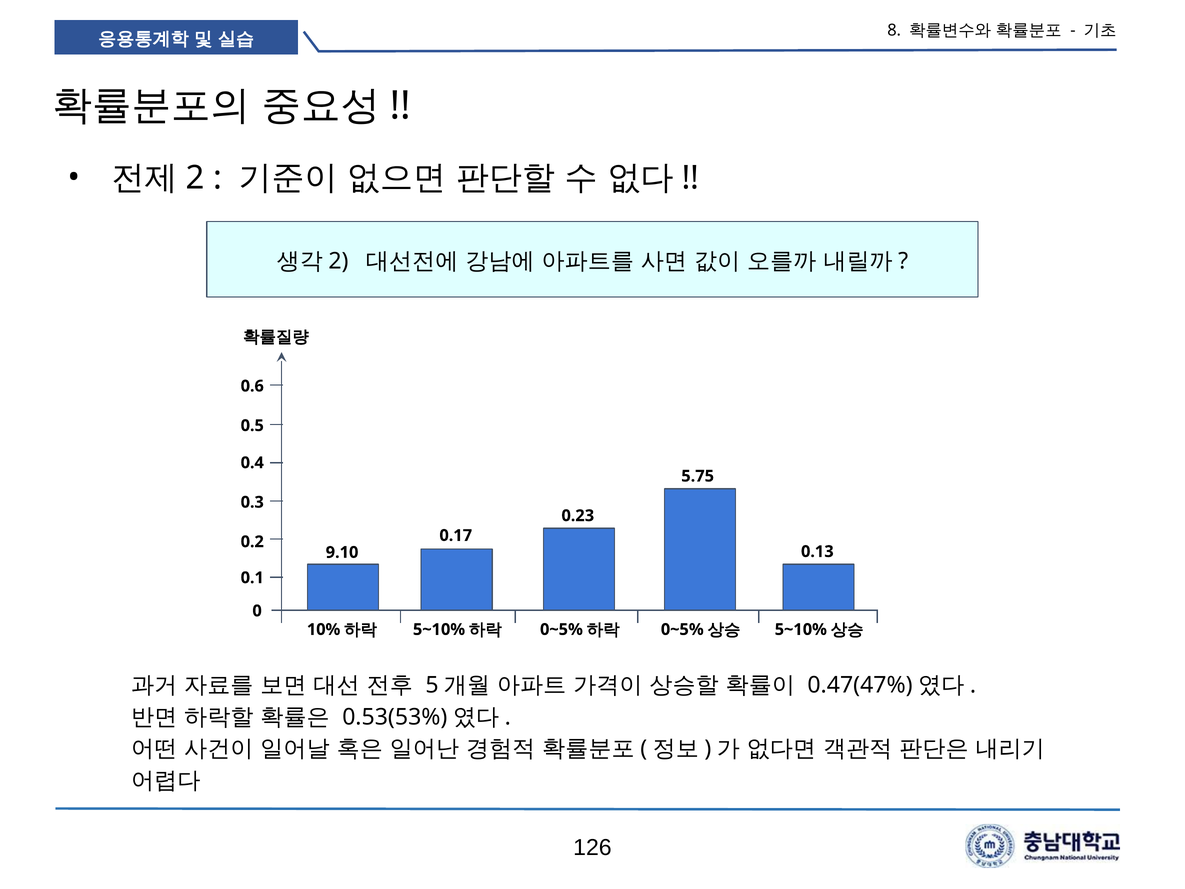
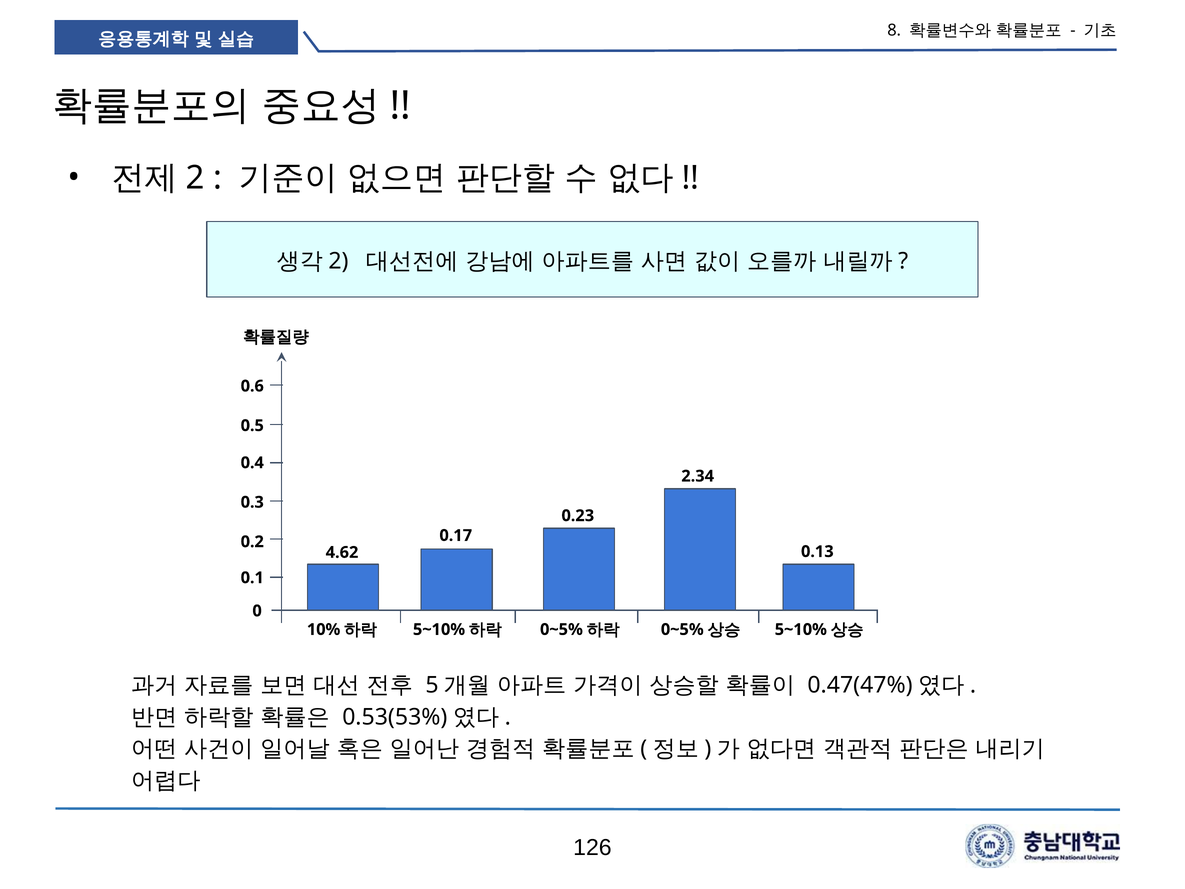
5.75: 5.75 -> 2.34
9.10: 9.10 -> 4.62
